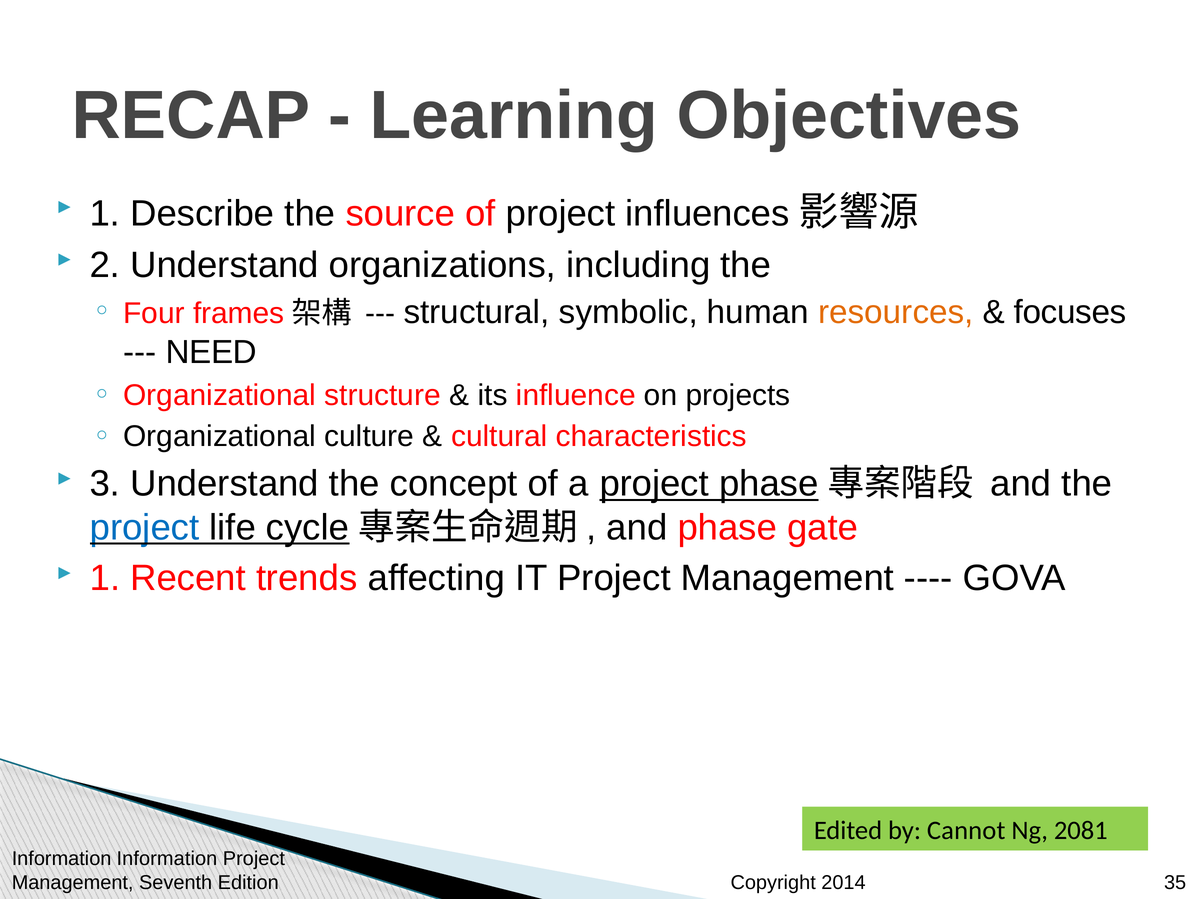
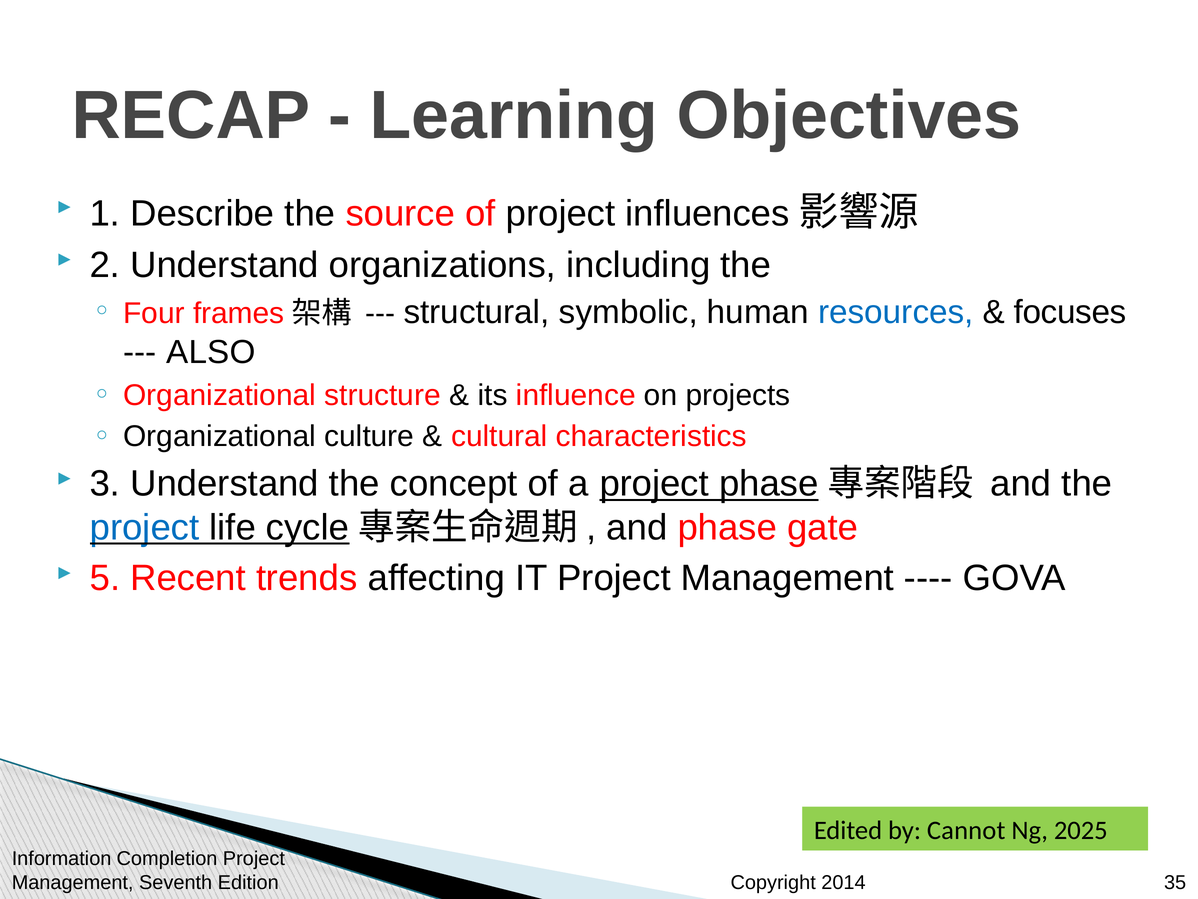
resources colour: orange -> blue
NEED: NEED -> ALSO
1 at (105, 578): 1 -> 5
2081: 2081 -> 2025
Information Information: Information -> Completion
